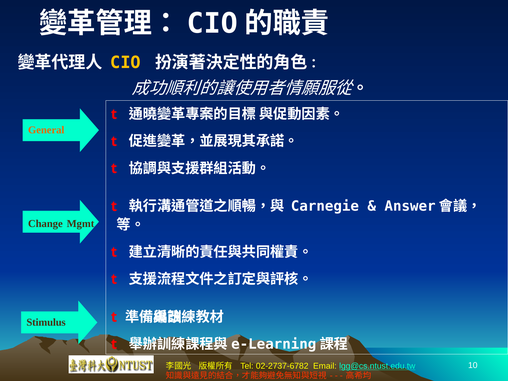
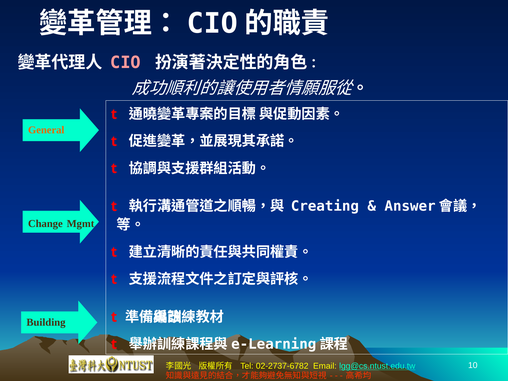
CIO at (126, 62) colour: yellow -> pink
Carnegie: Carnegie -> Creating
Stimulus: Stimulus -> Building
